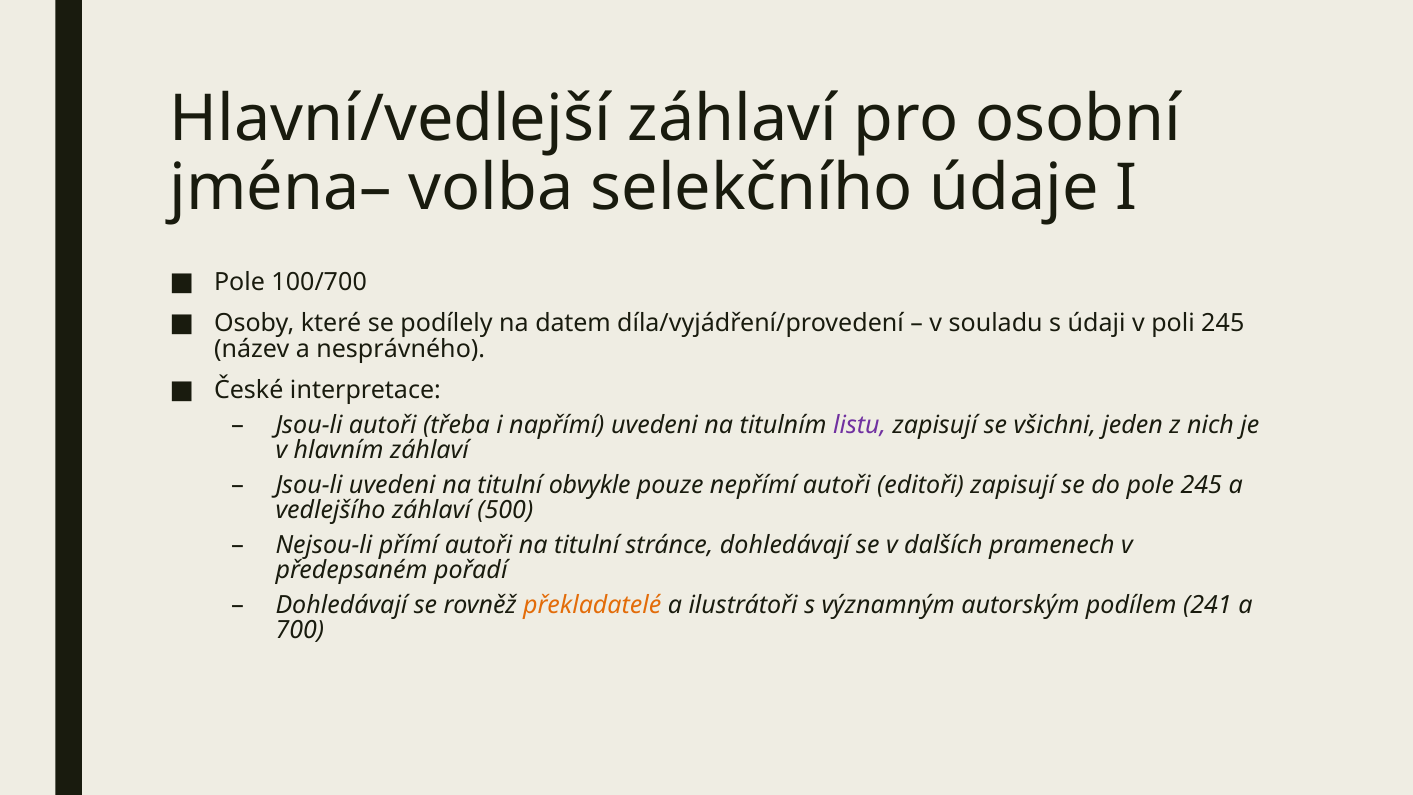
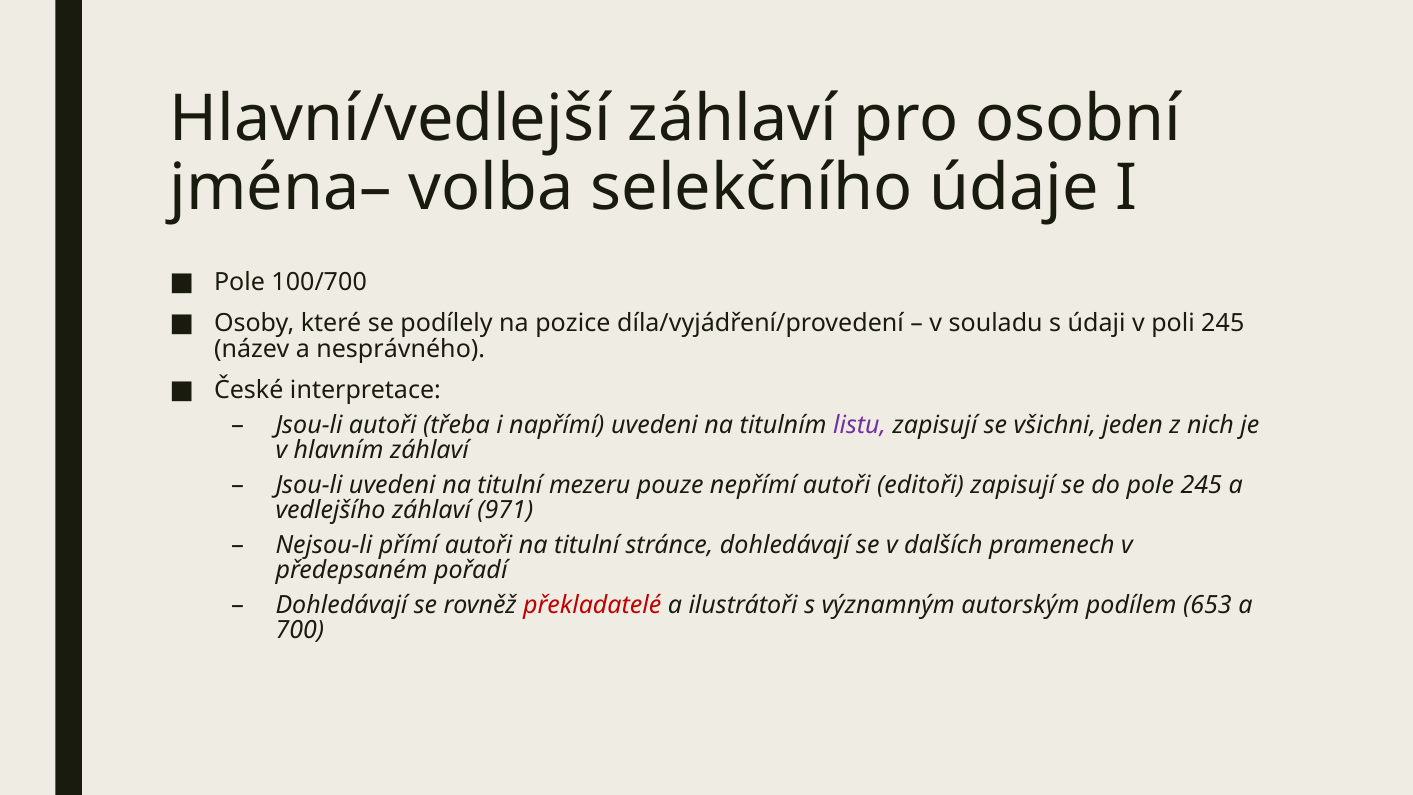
datem: datem -> pozice
obvykle: obvykle -> mezeru
500: 500 -> 971
překladatelé colour: orange -> red
241: 241 -> 653
